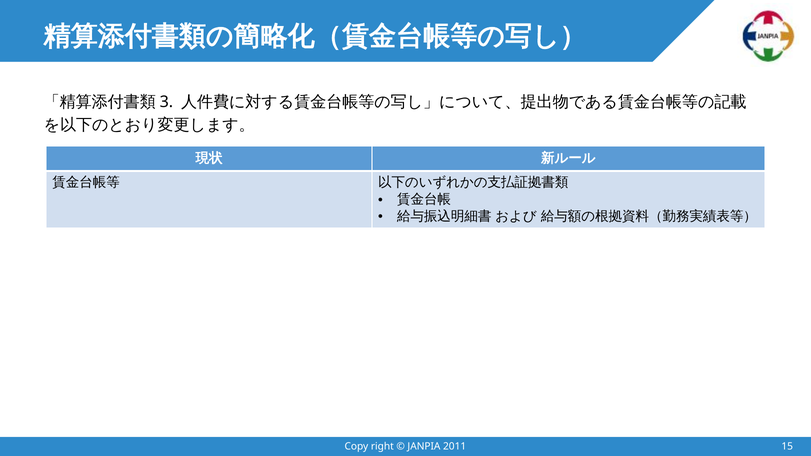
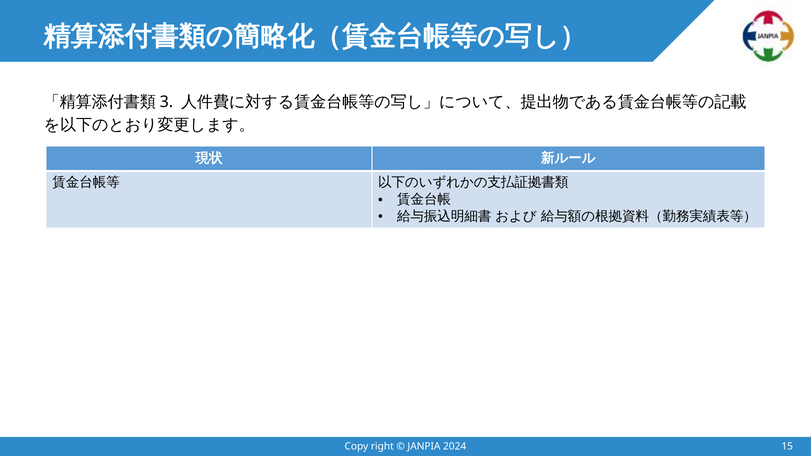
2011: 2011 -> 2024
